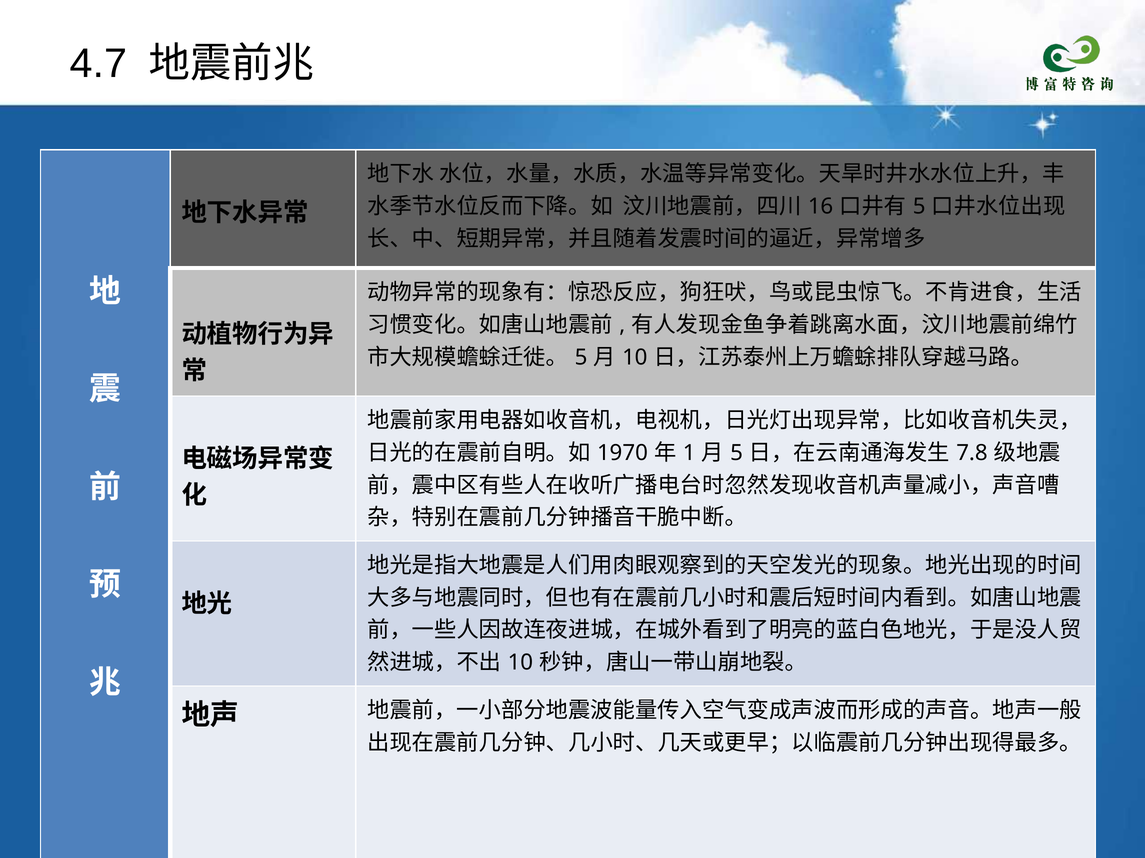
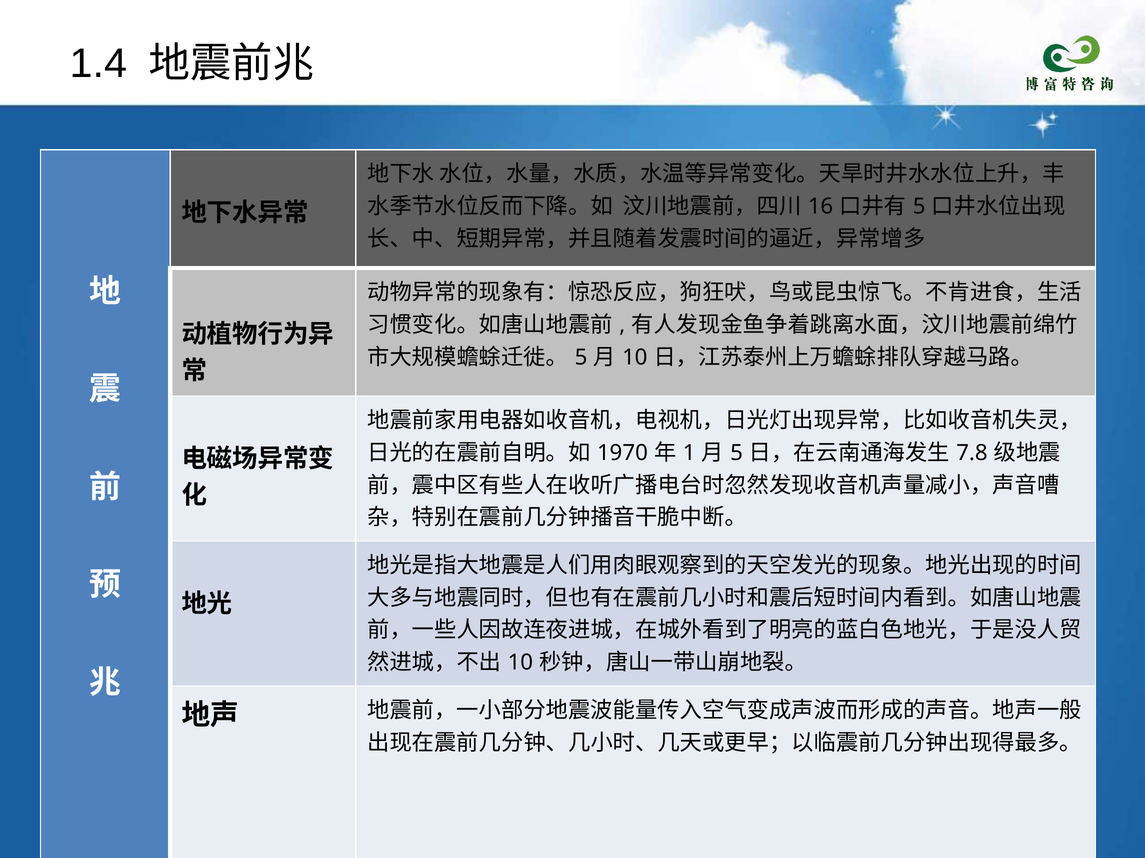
4.7: 4.7 -> 1.4
